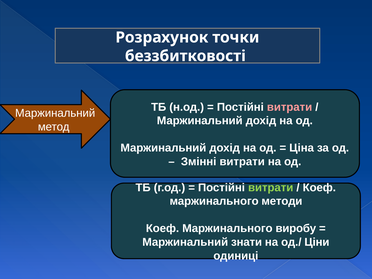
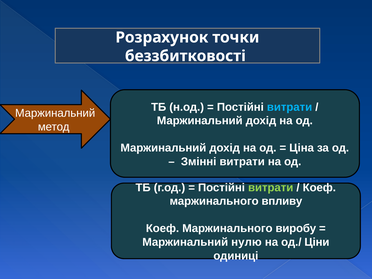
витрати at (290, 107) colour: pink -> light blue
методи: методи -> впливу
знати: знати -> нулю
